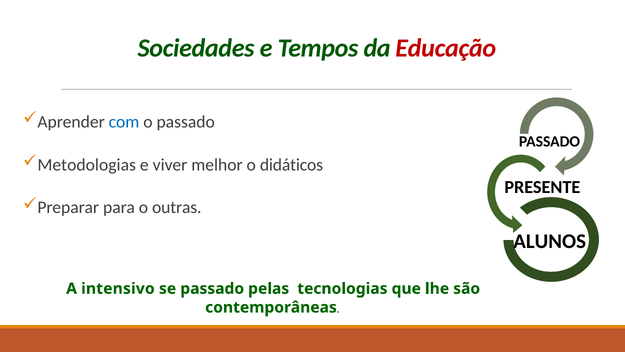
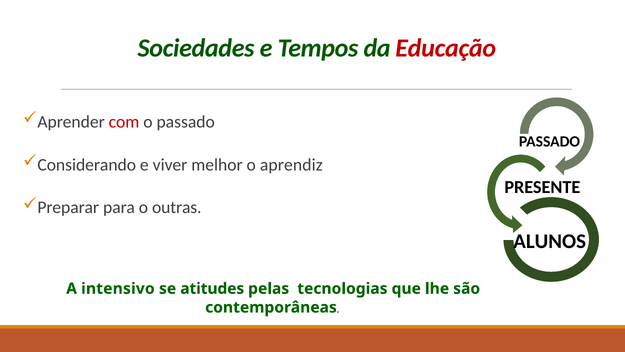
com colour: blue -> red
Metodologias: Metodologias -> Considerando
didáticos: didáticos -> aprendiz
se passado: passado -> atitudes
